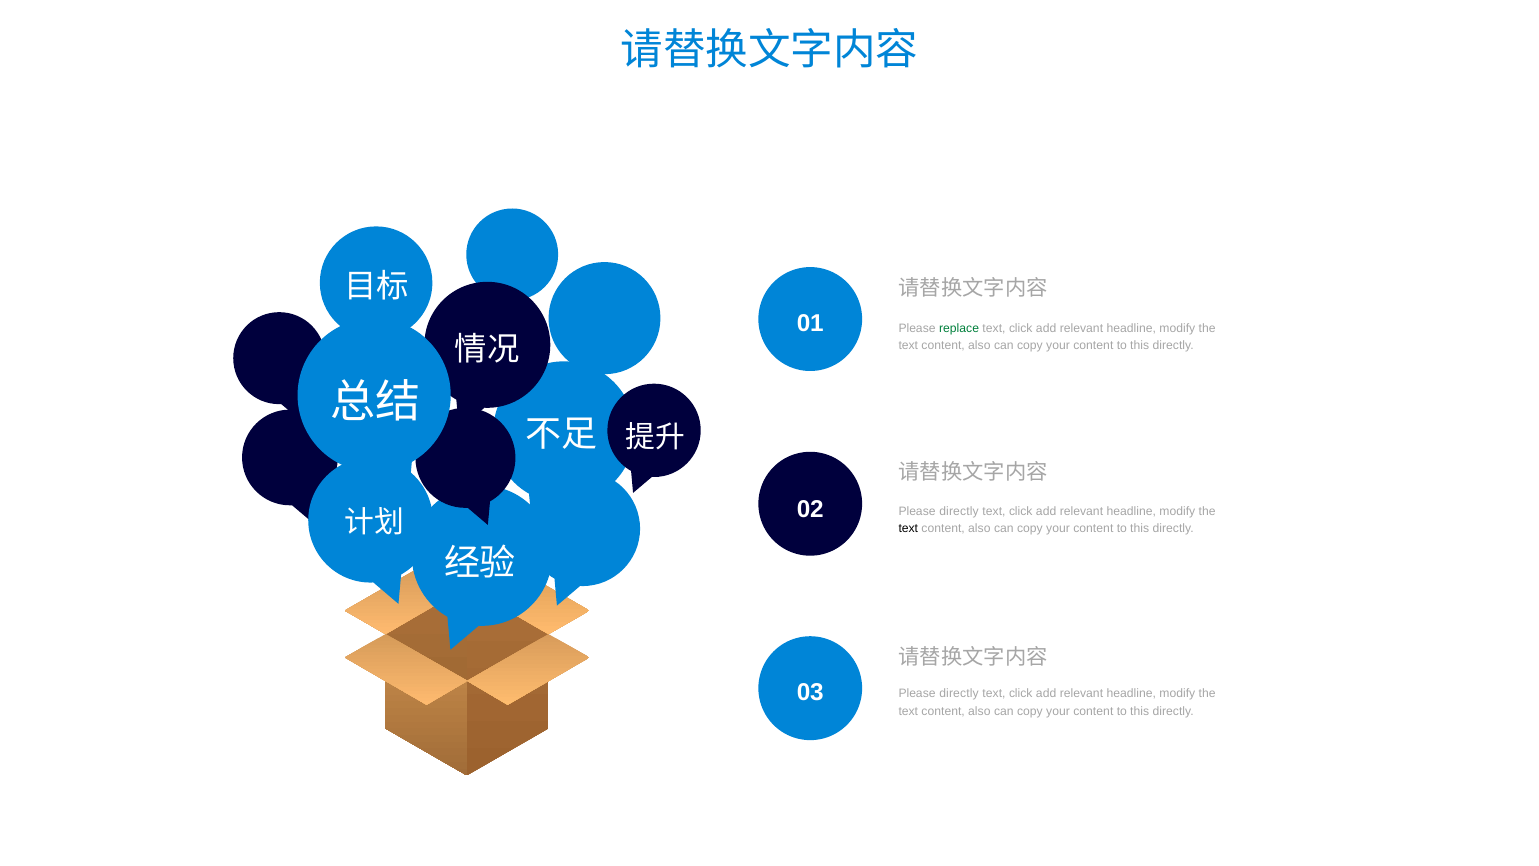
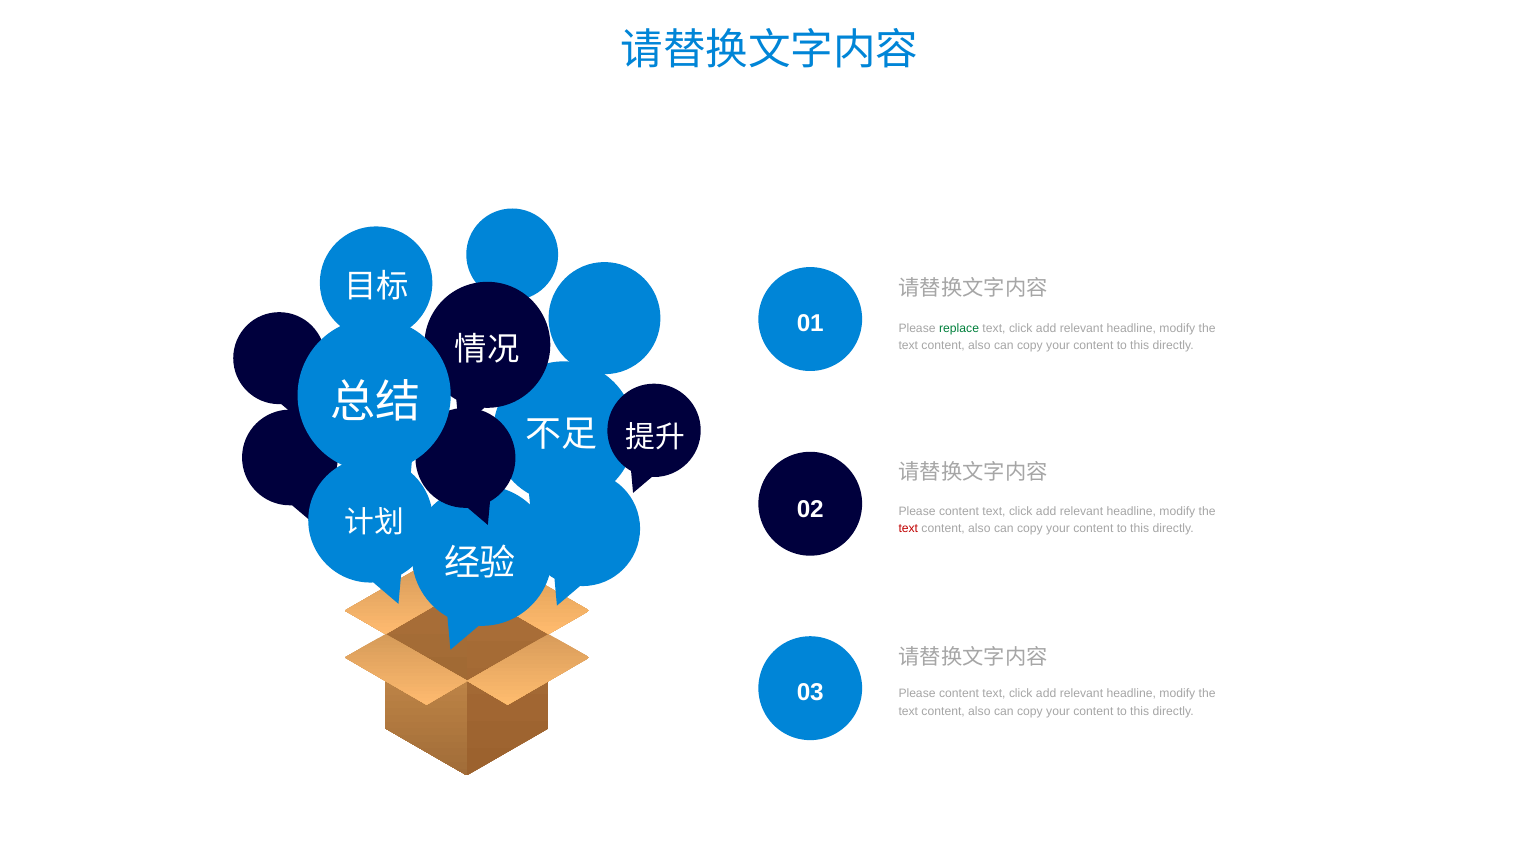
directly at (959, 511): directly -> content
text at (908, 528) colour: black -> red
directly at (959, 693): directly -> content
